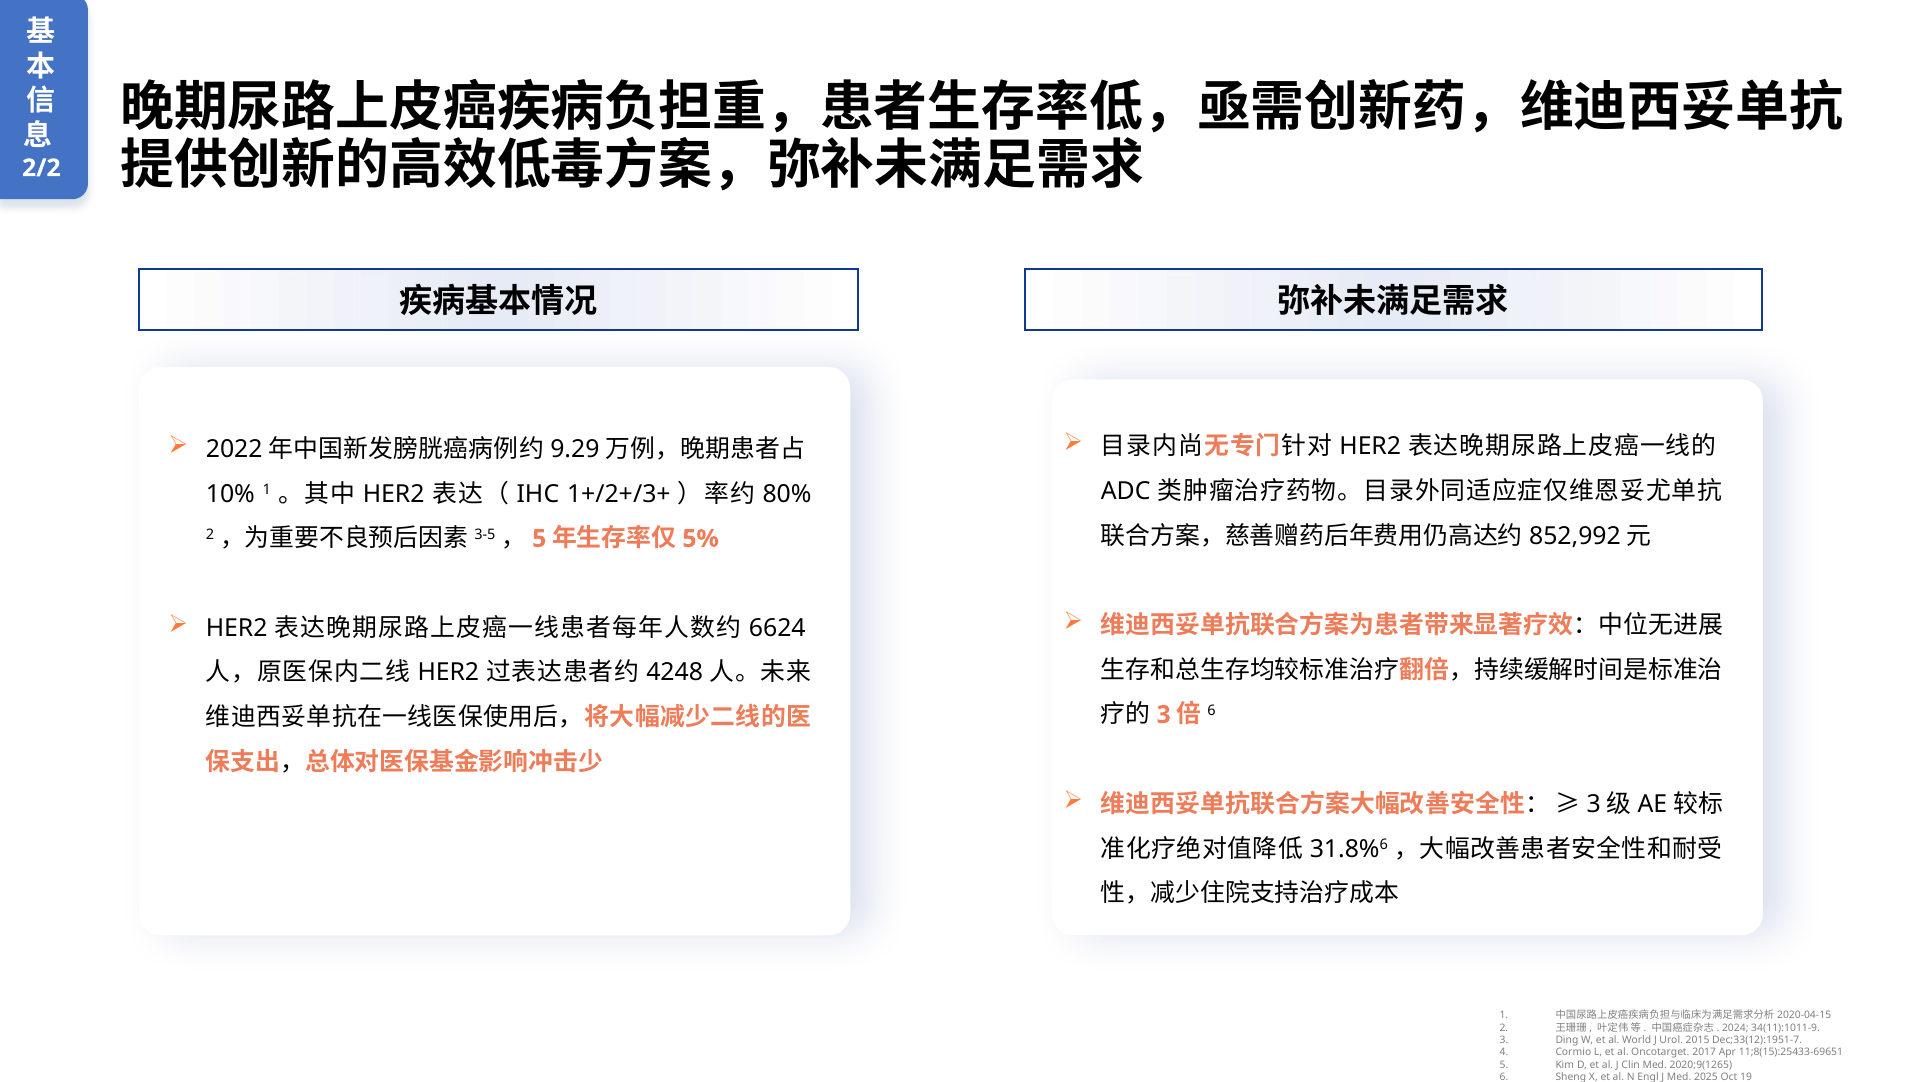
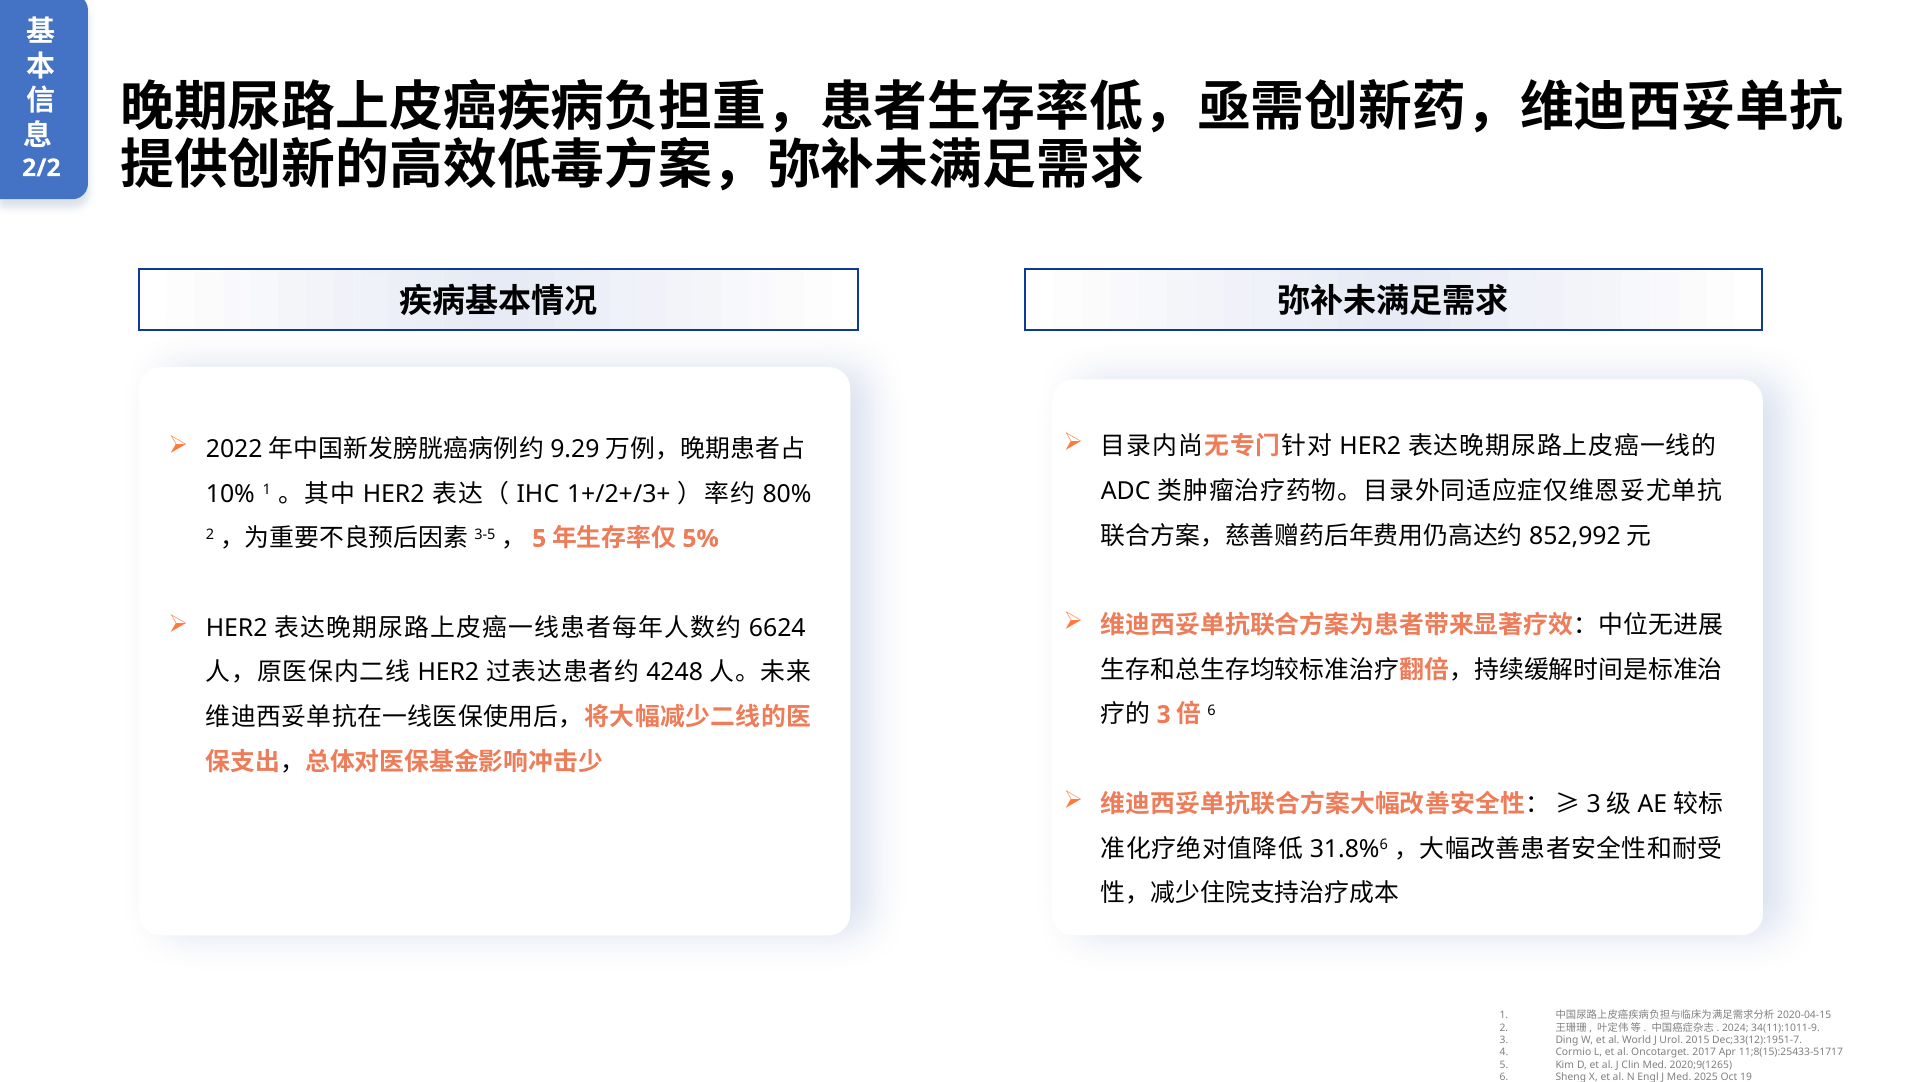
11;8(15):25433-69651: 11;8(15):25433-69651 -> 11;8(15):25433-51717
